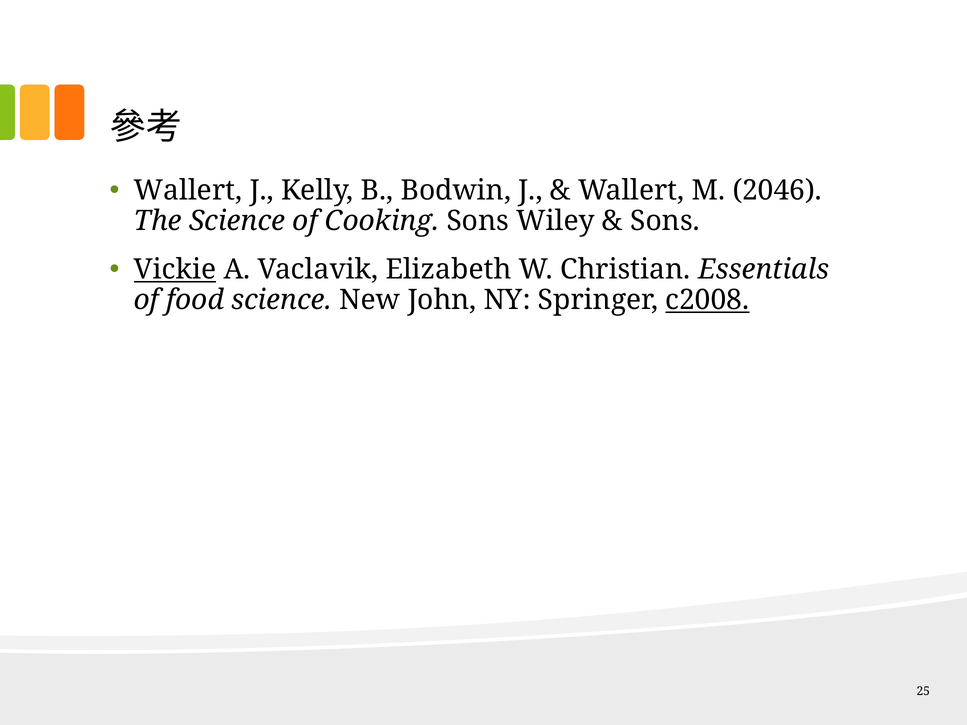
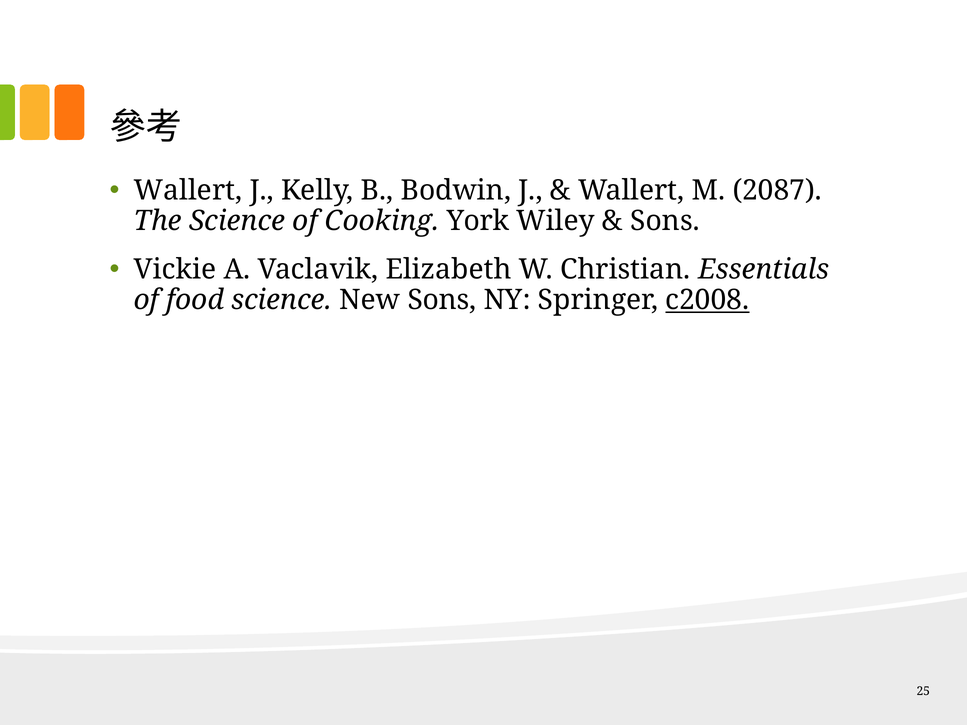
2046: 2046 -> 2087
Cooking Sons: Sons -> York
Vickie underline: present -> none
New John: John -> Sons
